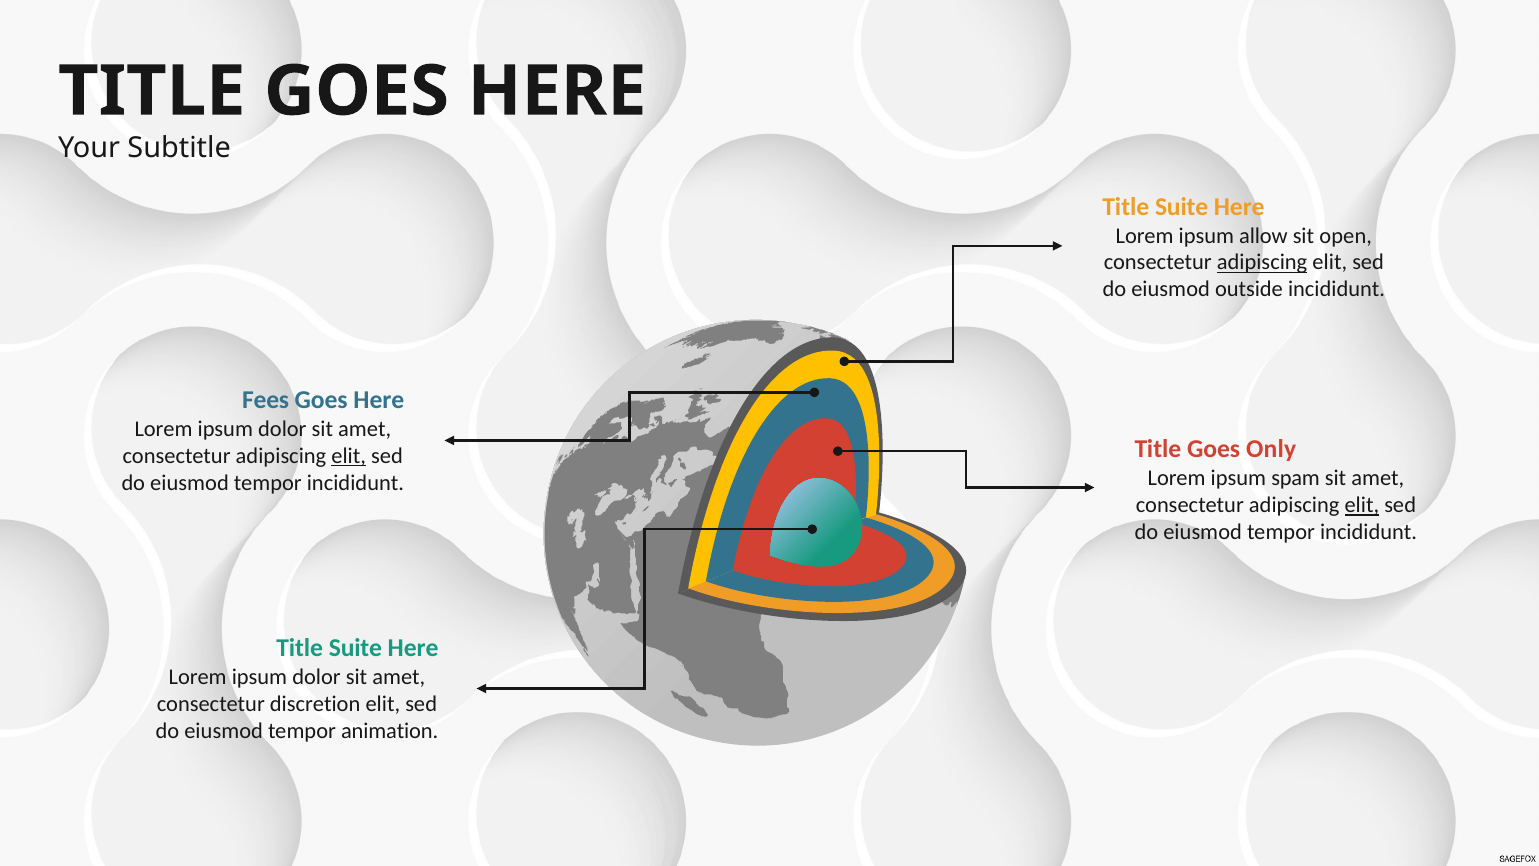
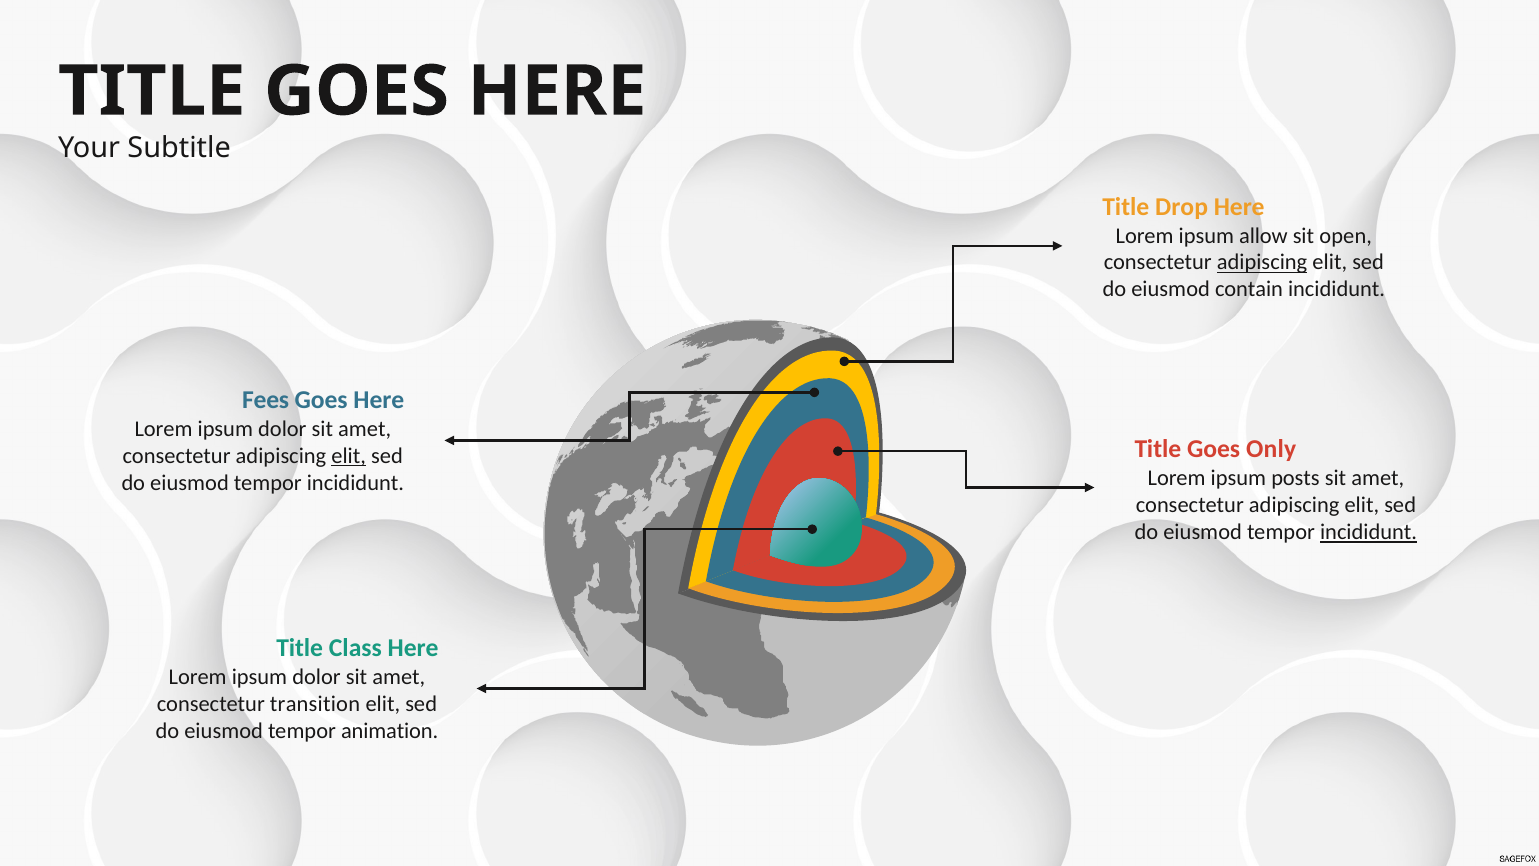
Suite at (1182, 207): Suite -> Drop
outside: outside -> contain
spam: spam -> posts
elit at (1362, 505) underline: present -> none
incididunt at (1369, 532) underline: none -> present
Suite at (355, 648): Suite -> Class
discretion: discretion -> transition
